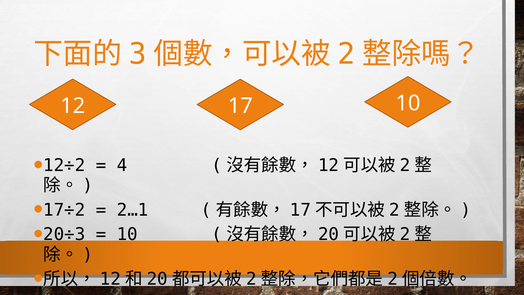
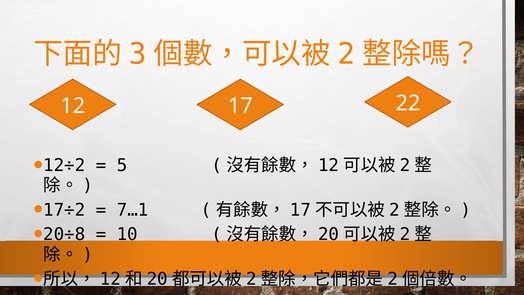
12 10: 10 -> 22
4: 4 -> 5
2…1: 2…1 -> 7…1
20÷3: 20÷3 -> 20÷8
